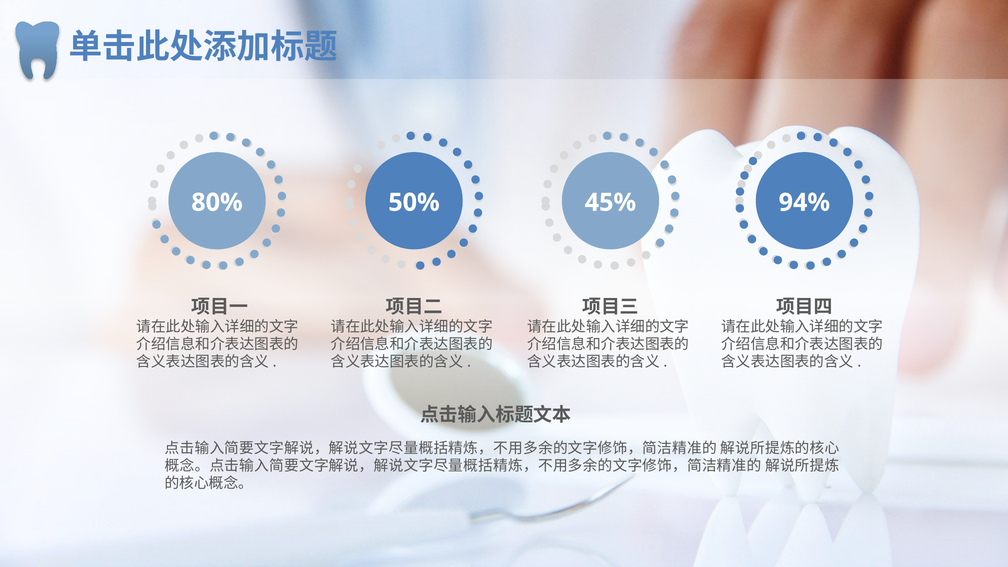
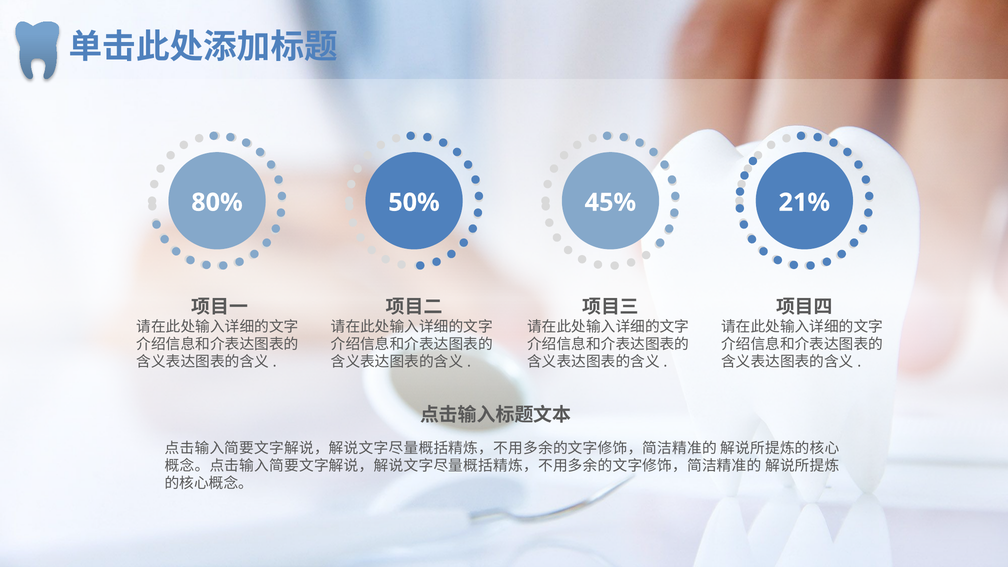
94%: 94% -> 21%
